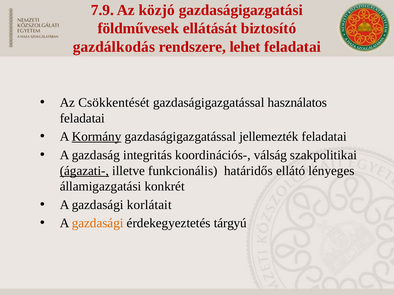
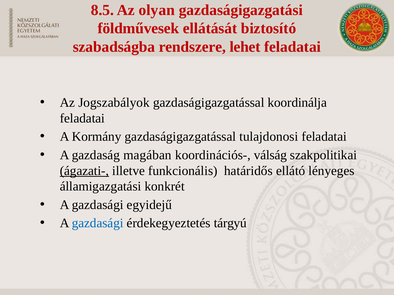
7.9: 7.9 -> 8.5
közjó: közjó -> olyan
gazdálkodás: gazdálkodás -> szabadságba
Csökkentését: Csökkentését -> Jogszabályok
használatos: használatos -> koordinálja
Kormány underline: present -> none
jellemezték: jellemezték -> tulajdonosi
integritás: integritás -> magában
korlátait: korlátait -> egyidejű
gazdasági at (98, 223) colour: orange -> blue
